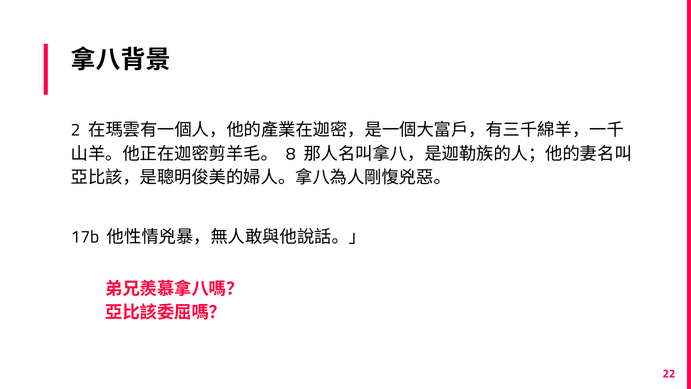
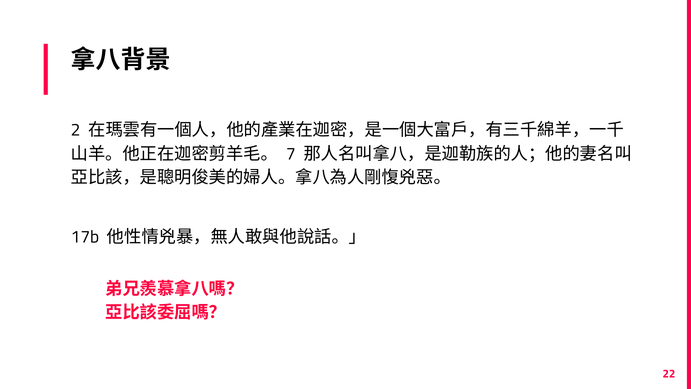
8: 8 -> 7
